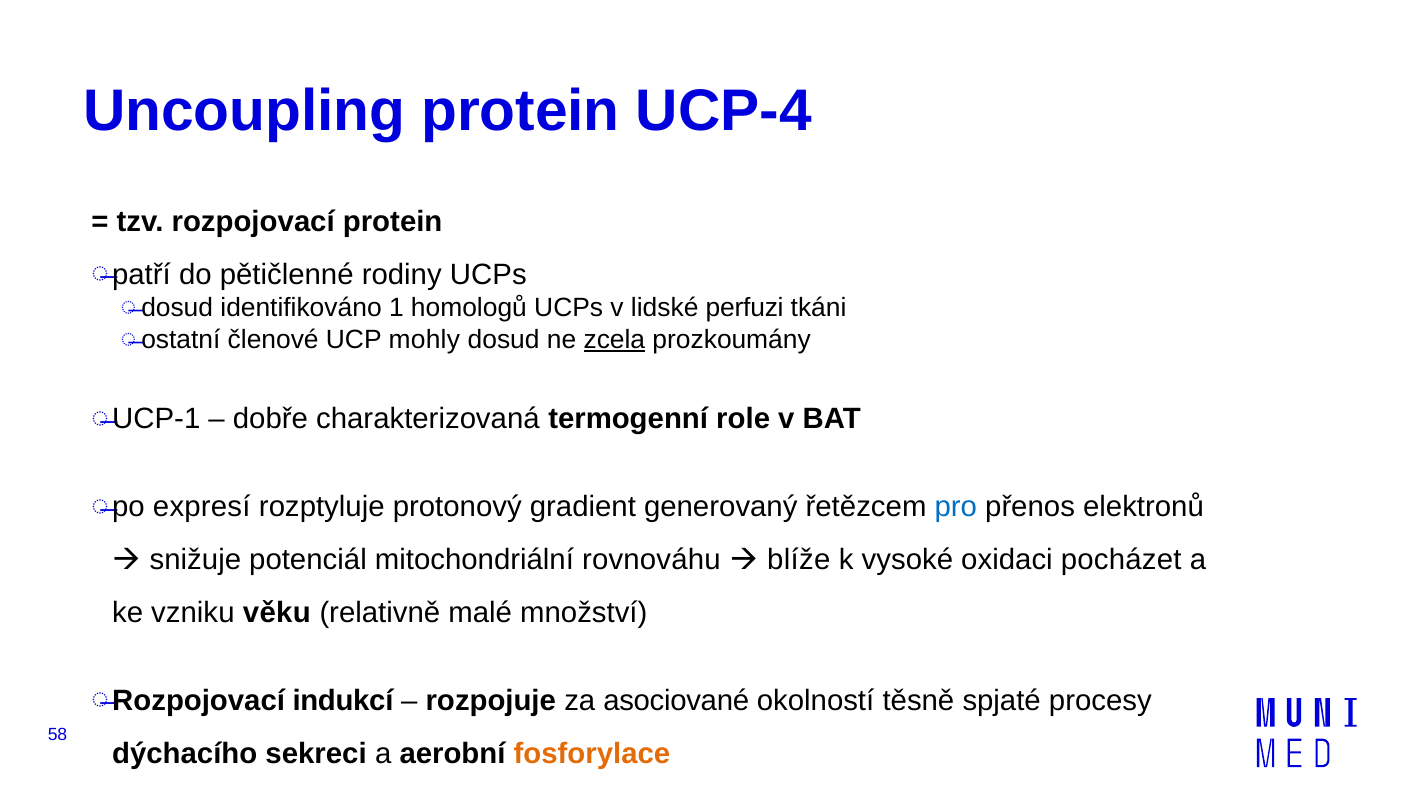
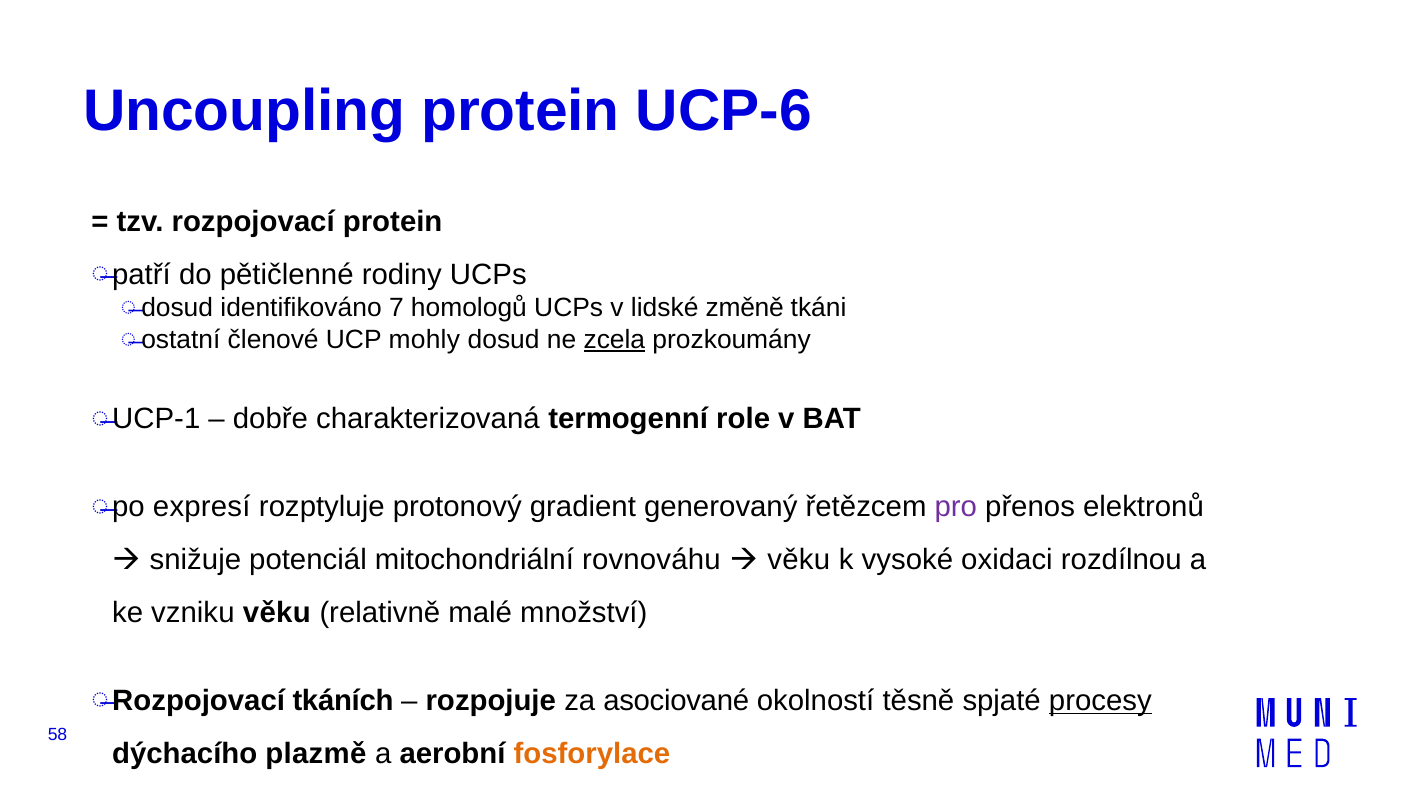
UCP-4: UCP-4 -> UCP-6
1: 1 -> 7
perfuzi: perfuzi -> změně
pro colour: blue -> purple
blíže at (799, 560): blíže -> věku
pocházet: pocházet -> rozdílnou
indukcí: indukcí -> tkáních
procesy underline: none -> present
sekreci: sekreci -> plazmě
